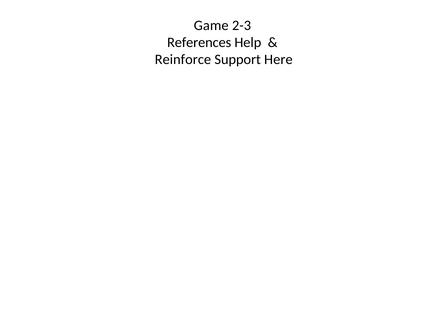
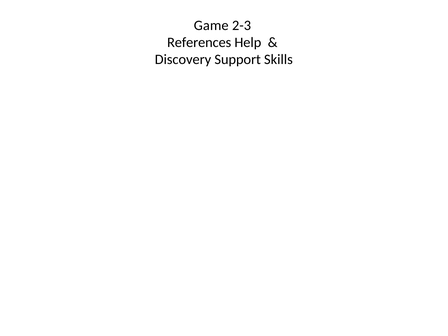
Reinforce: Reinforce -> Discovery
Here: Here -> Skills
